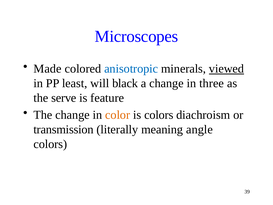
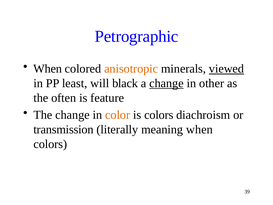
Microscopes: Microscopes -> Petrographic
Made at (48, 69): Made -> When
anisotropic colour: blue -> orange
change at (166, 83) underline: none -> present
three: three -> other
serve: serve -> often
meaning angle: angle -> when
